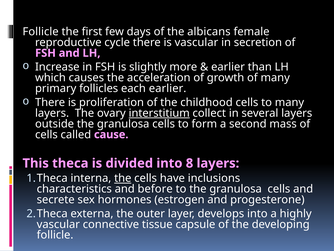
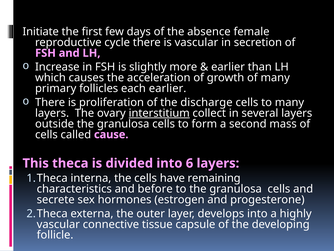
Follicle at (41, 32): Follicle -> Initiate
albicans: albicans -> absence
childhood: childhood -> discharge
8: 8 -> 6
the at (123, 178) underline: present -> none
inclusions: inclusions -> remaining
